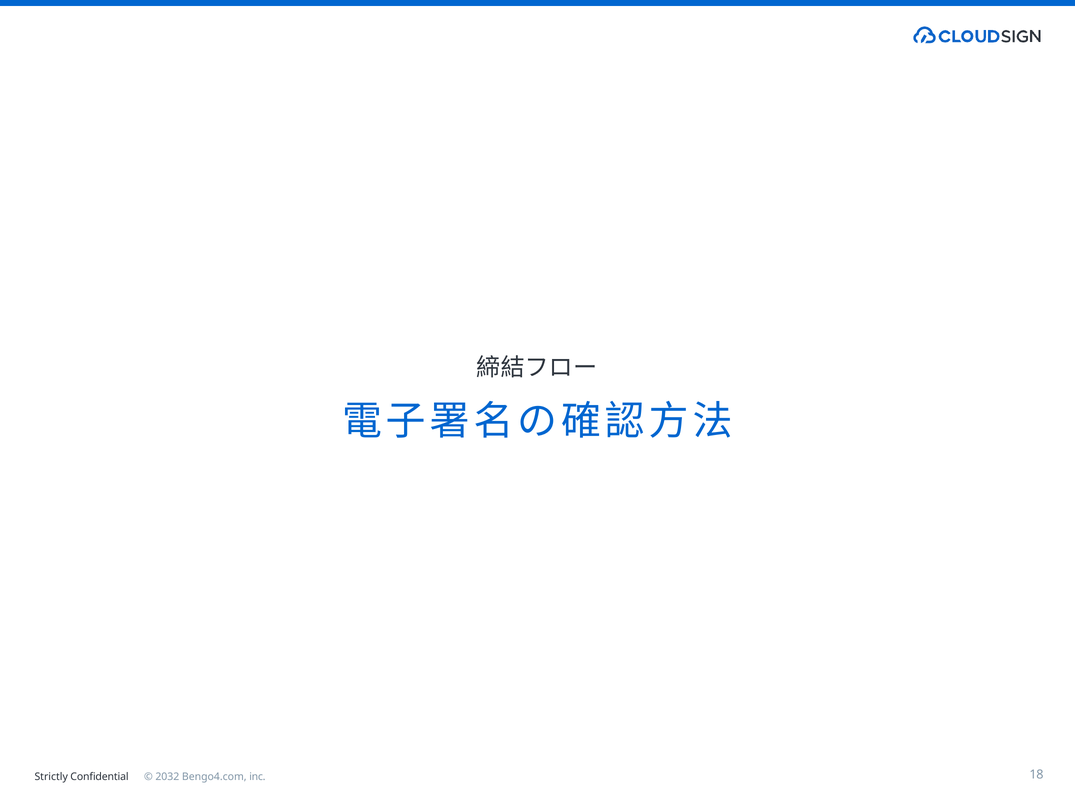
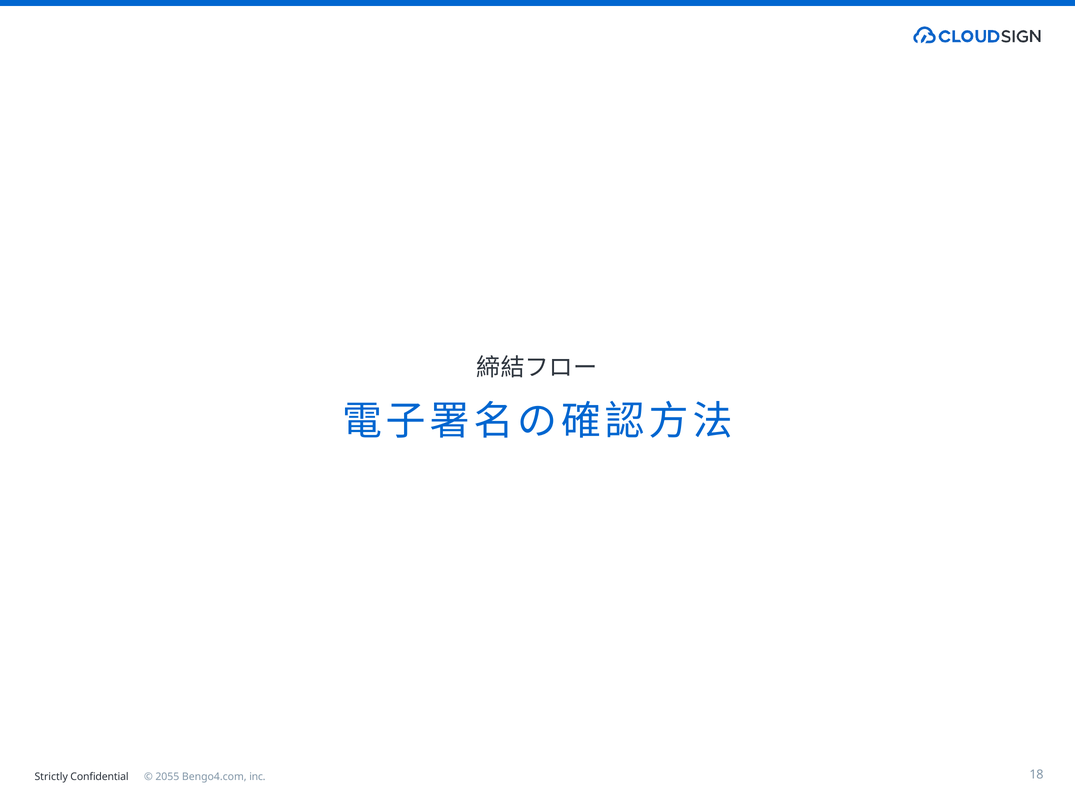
2032: 2032 -> 2055
